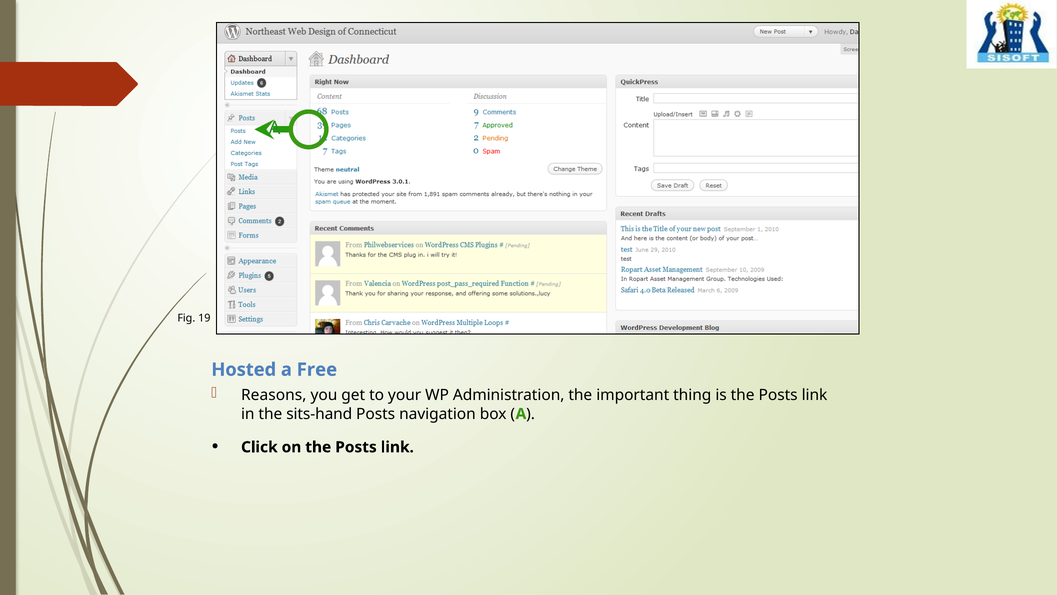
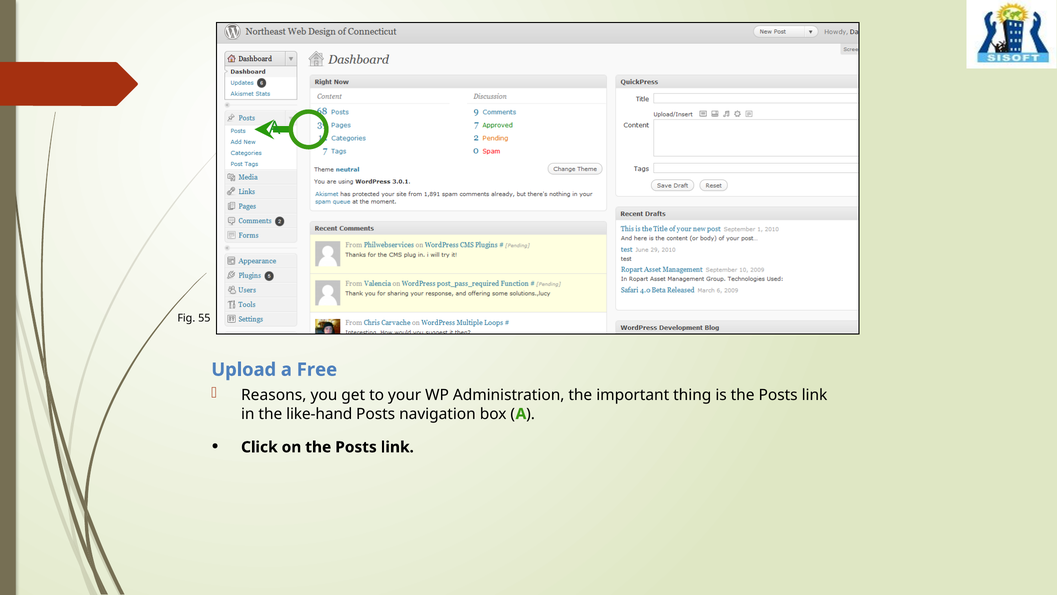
19: 19 -> 55
Hosted: Hosted -> Upload
sits-hand: sits-hand -> like-hand
